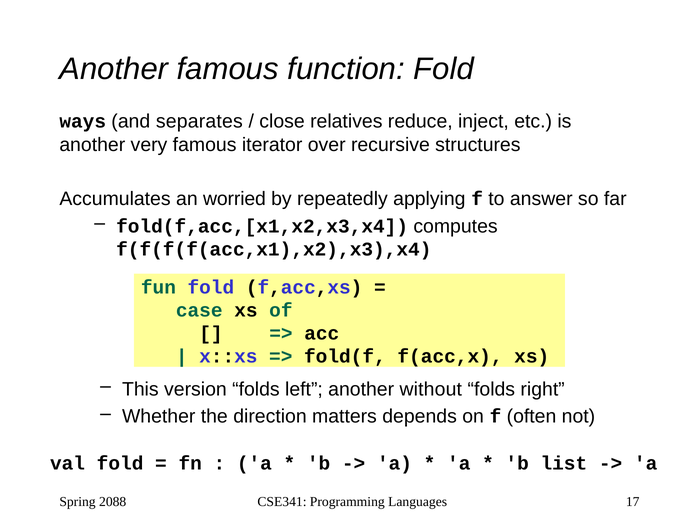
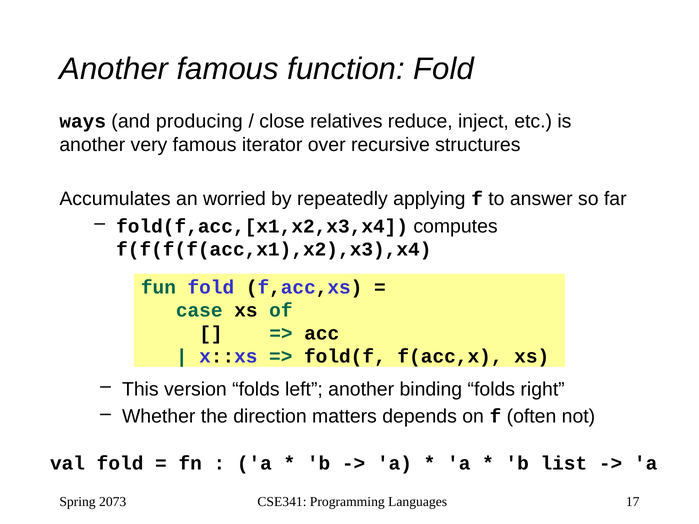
separates: separates -> producing
without: without -> binding
2088: 2088 -> 2073
